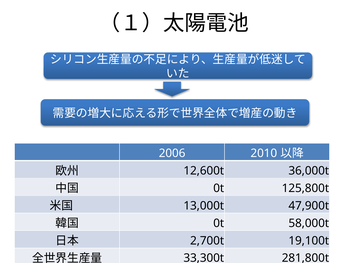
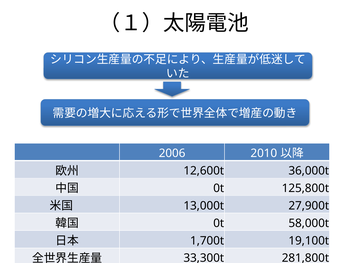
47,900t: 47,900t -> 27,900t
2,700t: 2,700t -> 1,700t
